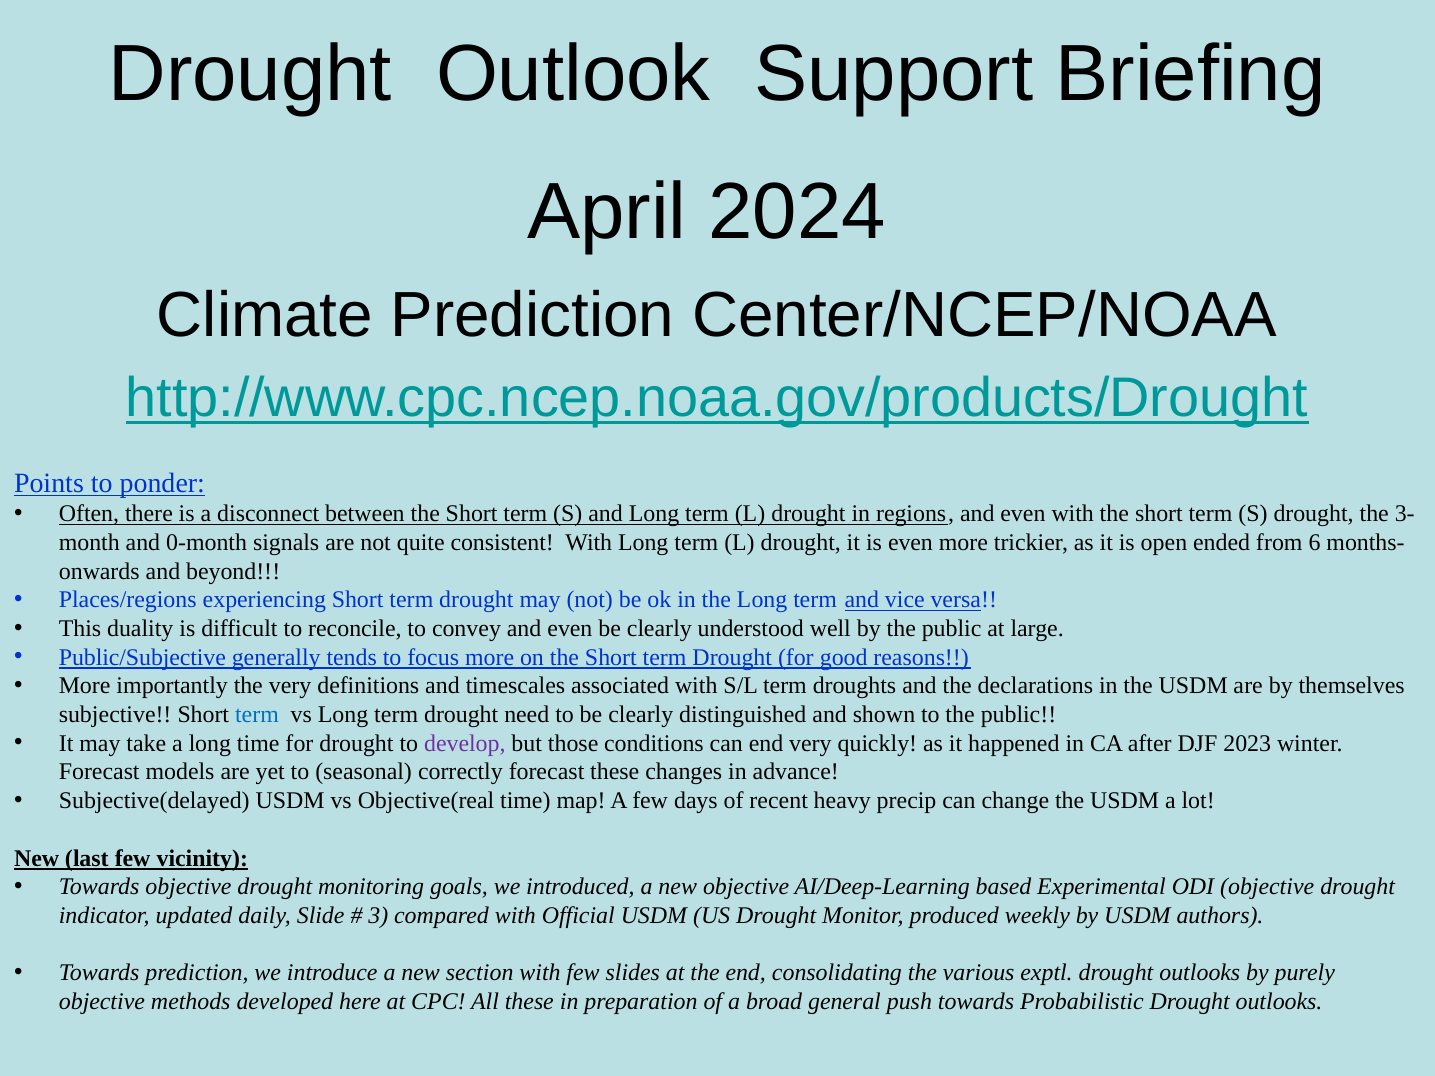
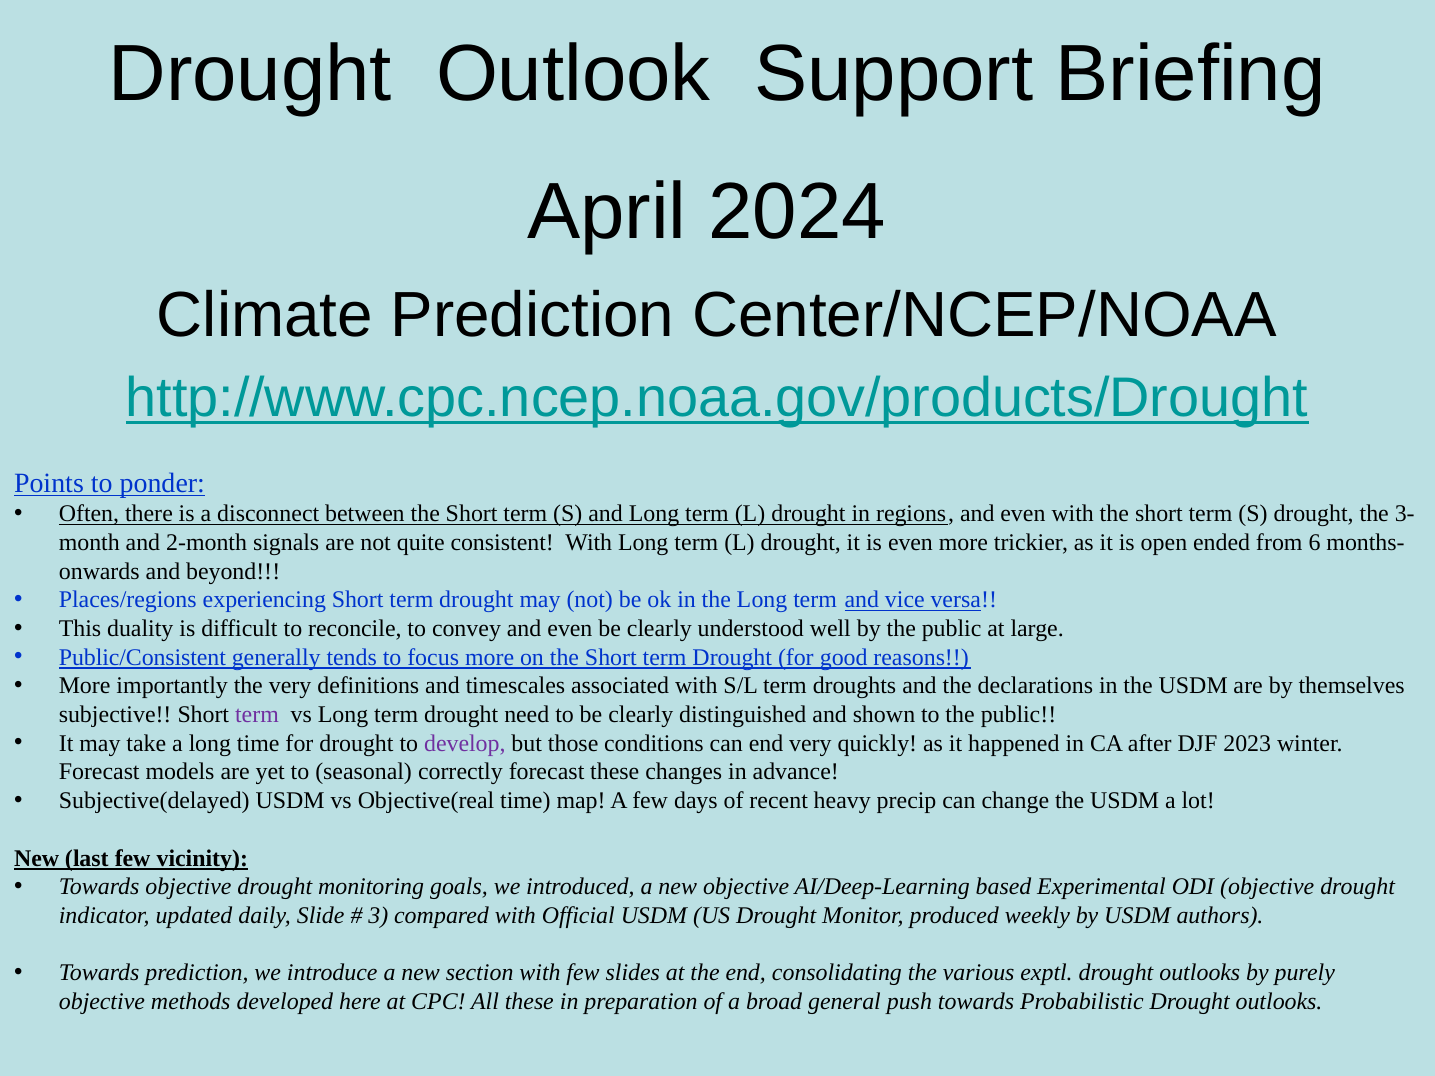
0-month: 0-month -> 2-month
Public/Subjective: Public/Subjective -> Public/Consistent
term at (257, 715) colour: blue -> purple
